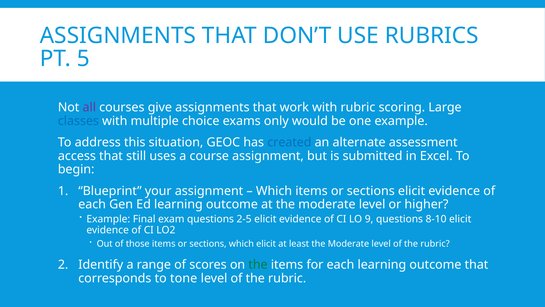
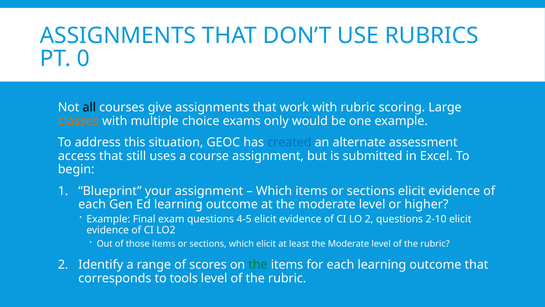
5: 5 -> 0
all colour: purple -> black
classes colour: blue -> orange
2-5: 2-5 -> 4-5
LO 9: 9 -> 2
8-10: 8-10 -> 2-10
tone: tone -> tools
